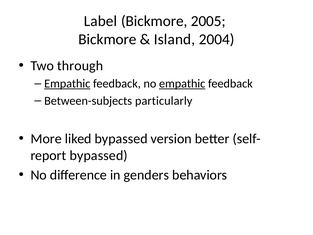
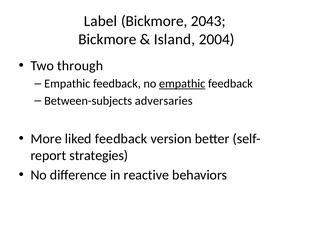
2005: 2005 -> 2043
Empathic at (67, 84) underline: present -> none
particularly: particularly -> adversaries
liked bypassed: bypassed -> feedback
bypassed at (99, 155): bypassed -> strategies
genders: genders -> reactive
